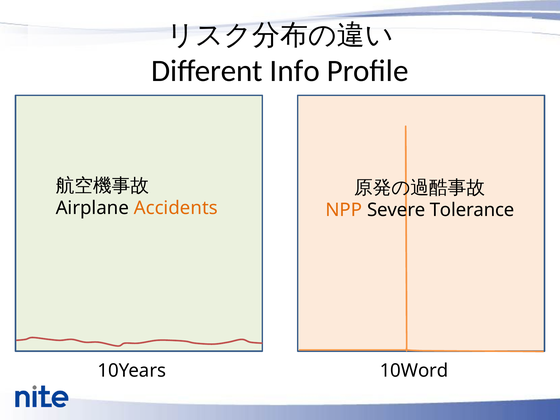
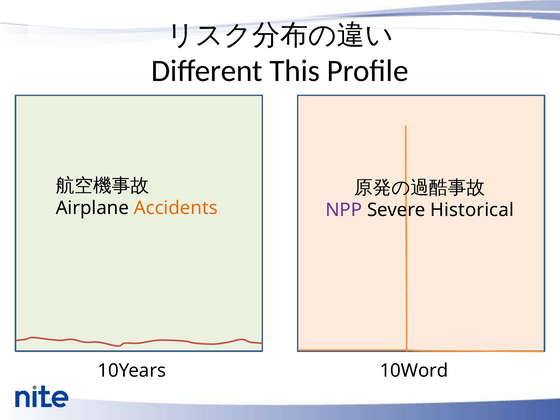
Info: Info -> This
NPP colour: orange -> purple
Tolerance: Tolerance -> Historical
